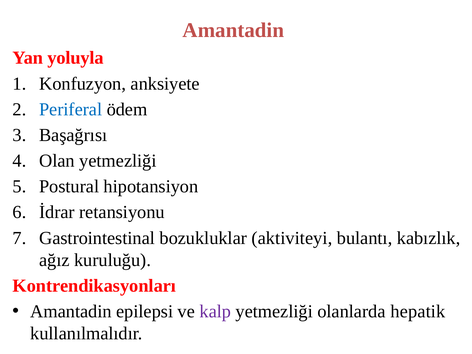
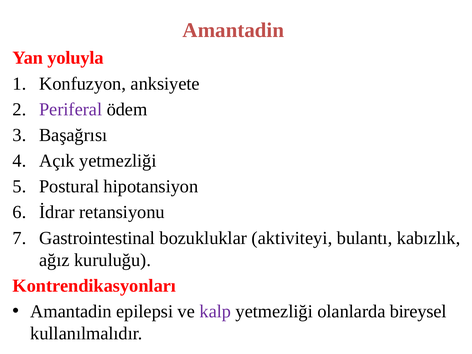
Periferal colour: blue -> purple
Olan: Olan -> Açık
hepatik: hepatik -> bireysel
